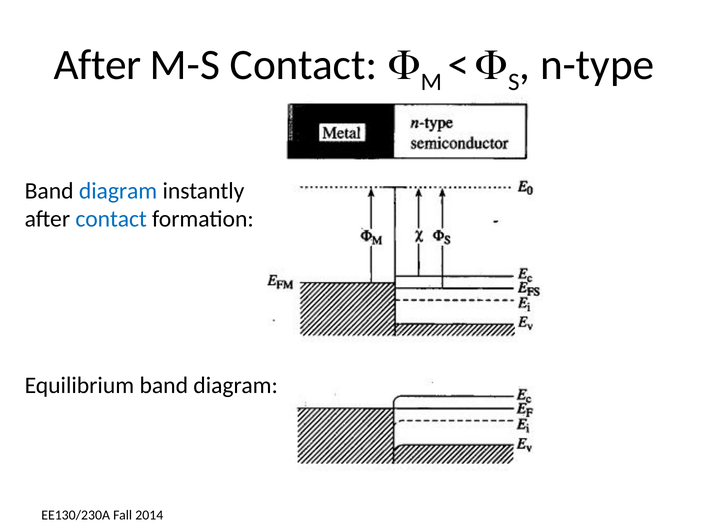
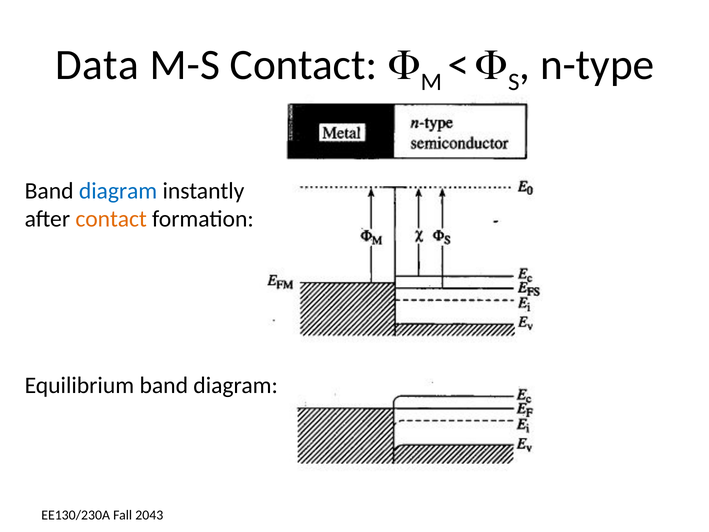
After at (97, 65): After -> Data
contact at (111, 219) colour: blue -> orange
2014: 2014 -> 2043
